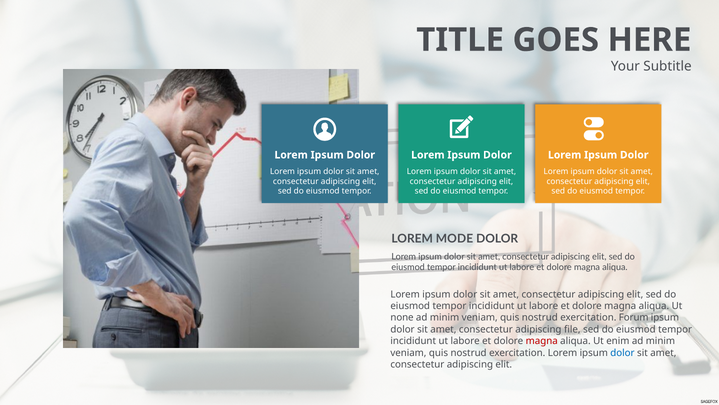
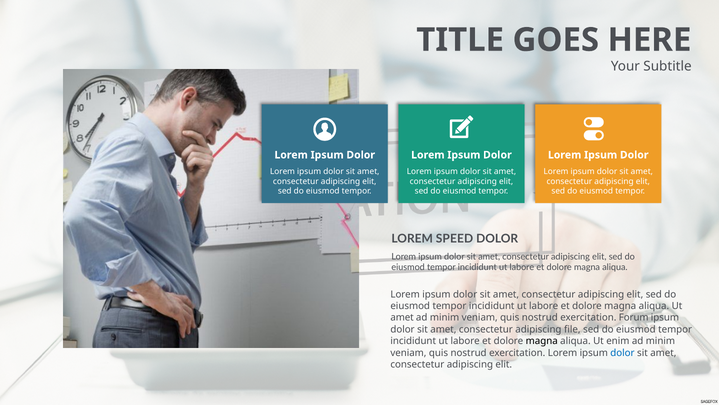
MODE: MODE -> SPEED
none at (402, 317): none -> amet
magna at (542, 341) colour: red -> black
